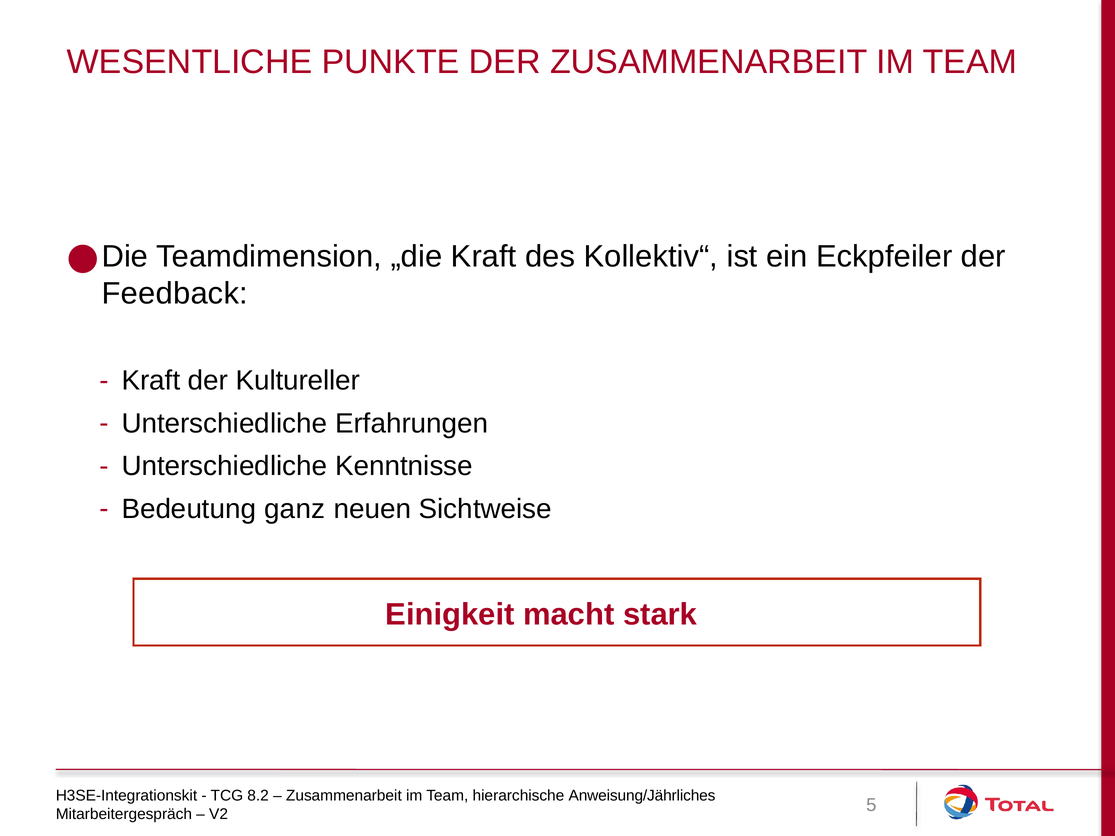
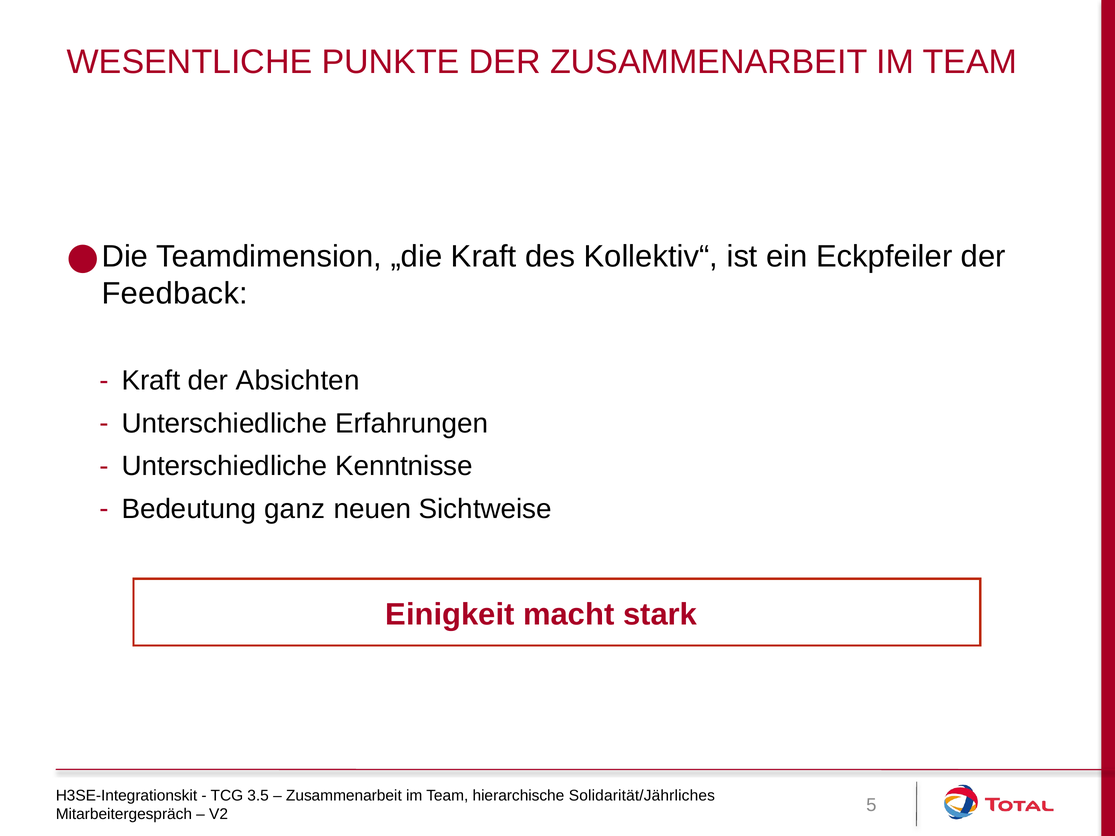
Kultureller: Kultureller -> Absichten
8.2: 8.2 -> 3.5
Anweisung/Jährliches: Anweisung/Jährliches -> Solidarität/Jährliches
